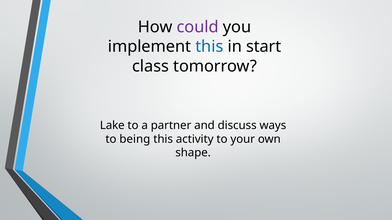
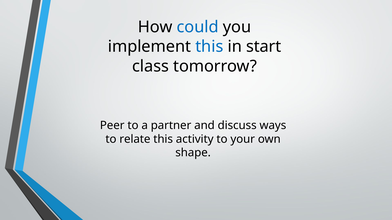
could colour: purple -> blue
Lake: Lake -> Peer
being: being -> relate
